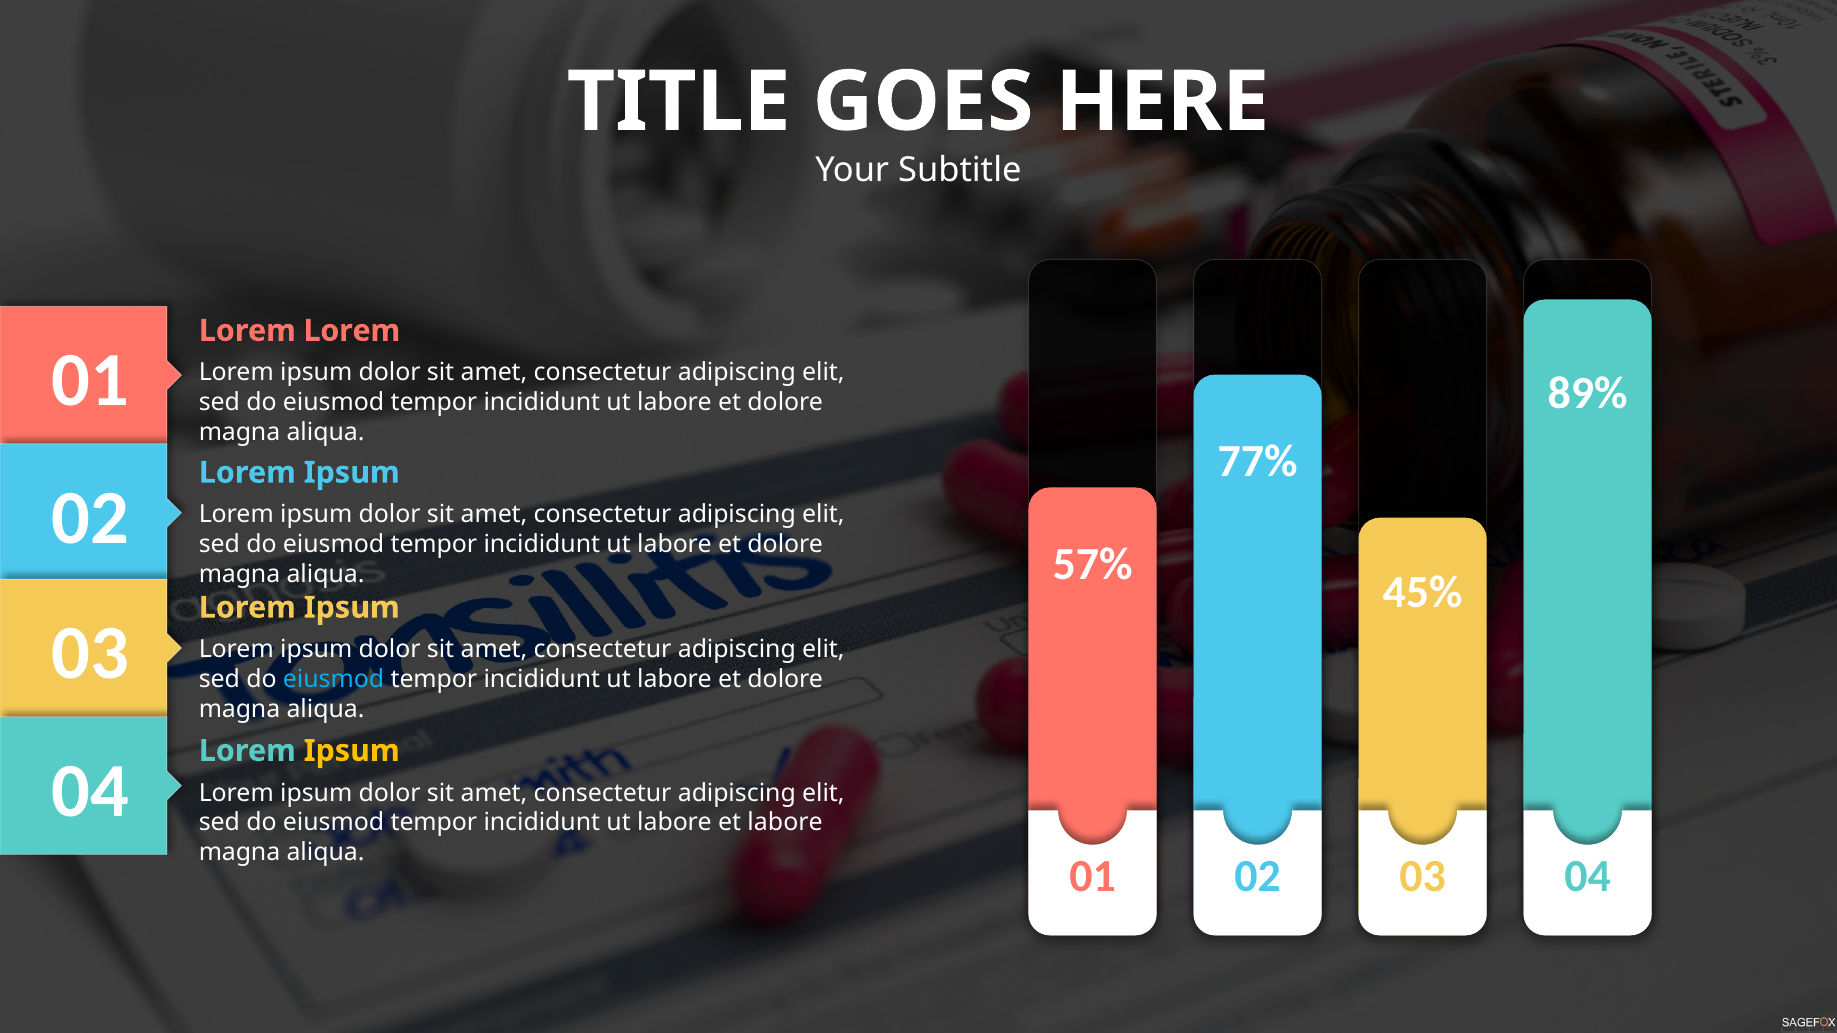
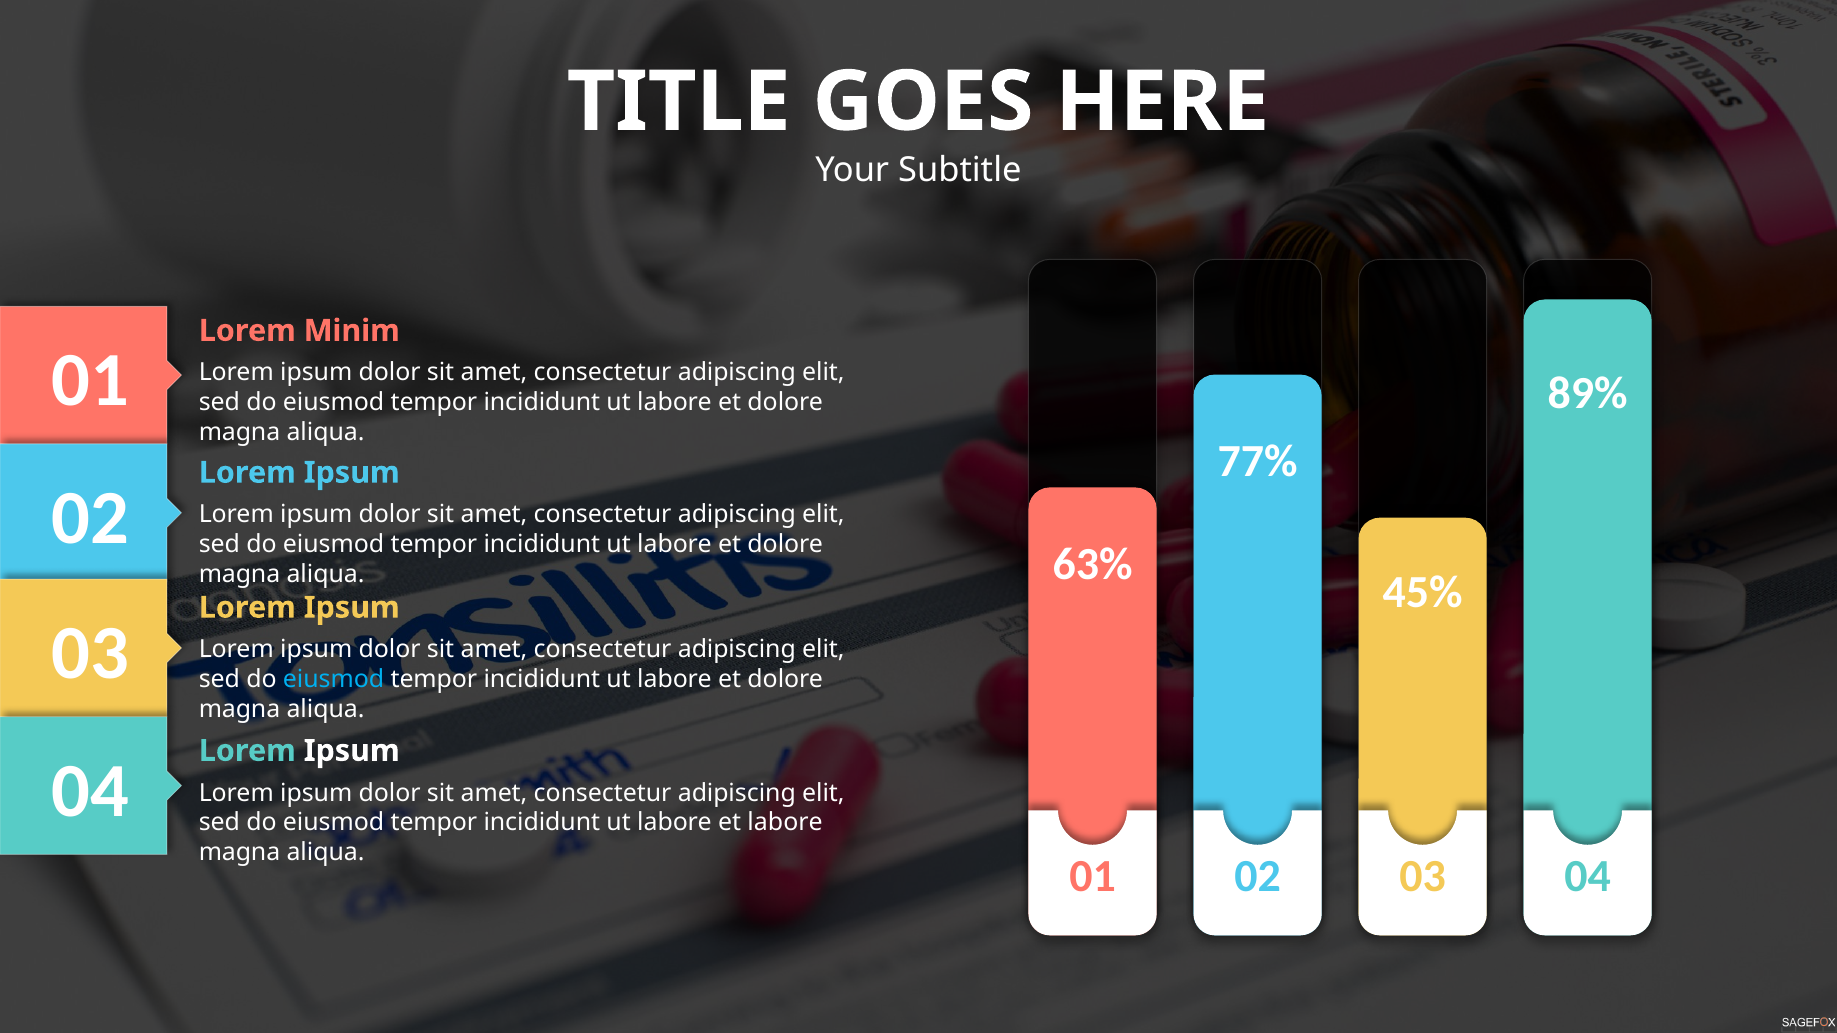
Lorem at (352, 331): Lorem -> Minim
57%: 57% -> 63%
Ipsum at (352, 751) colour: yellow -> white
